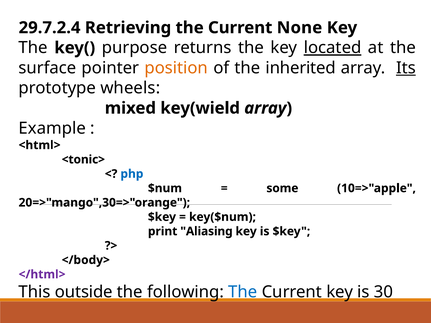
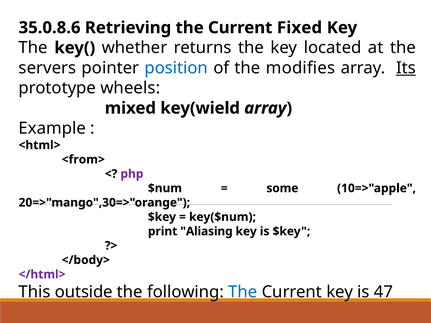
29.7.2.4: 29.7.2.4 -> 35.0.8.6
None: None -> Fixed
purpose: purpose -> whether
located underline: present -> none
surface: surface -> servers
position colour: orange -> blue
inherited: inherited -> modifies
<tonic>: <tonic> -> <from>
php colour: blue -> purple
30: 30 -> 47
